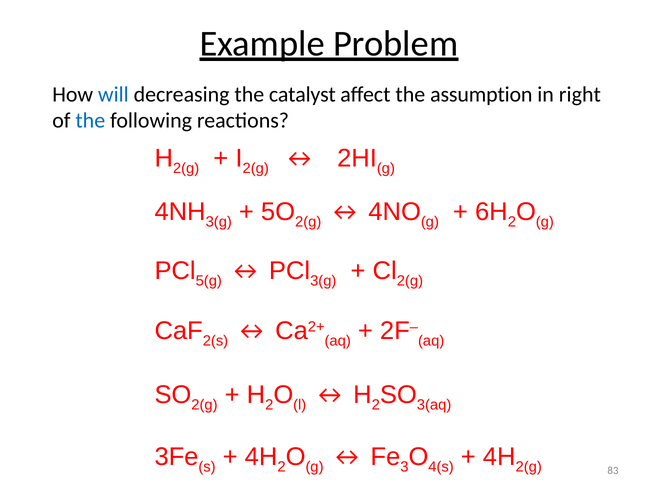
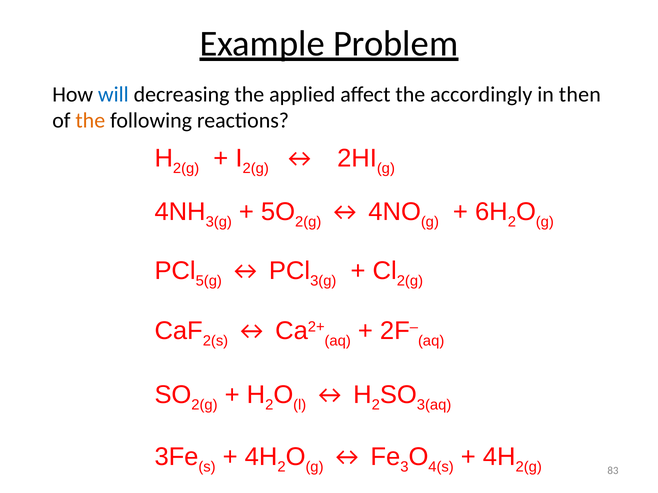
catalyst: catalyst -> applied
assumption: assumption -> accordingly
right: right -> then
the at (90, 121) colour: blue -> orange
